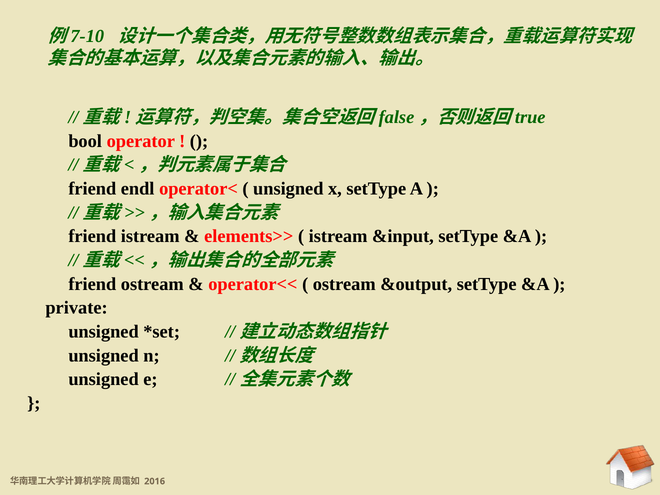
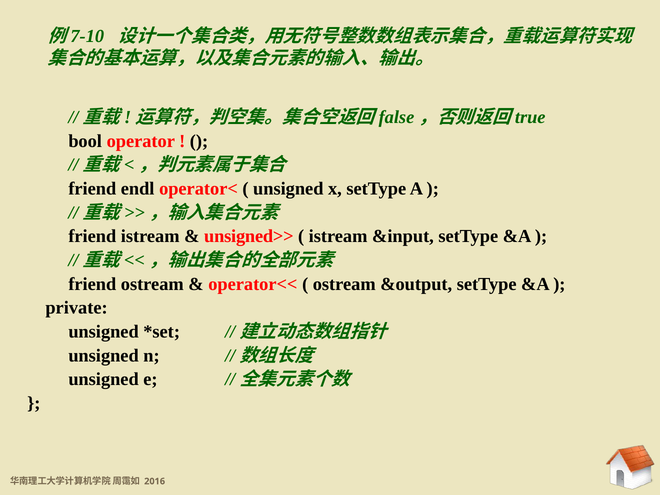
elements>>: elements>> -> unsigned>>
